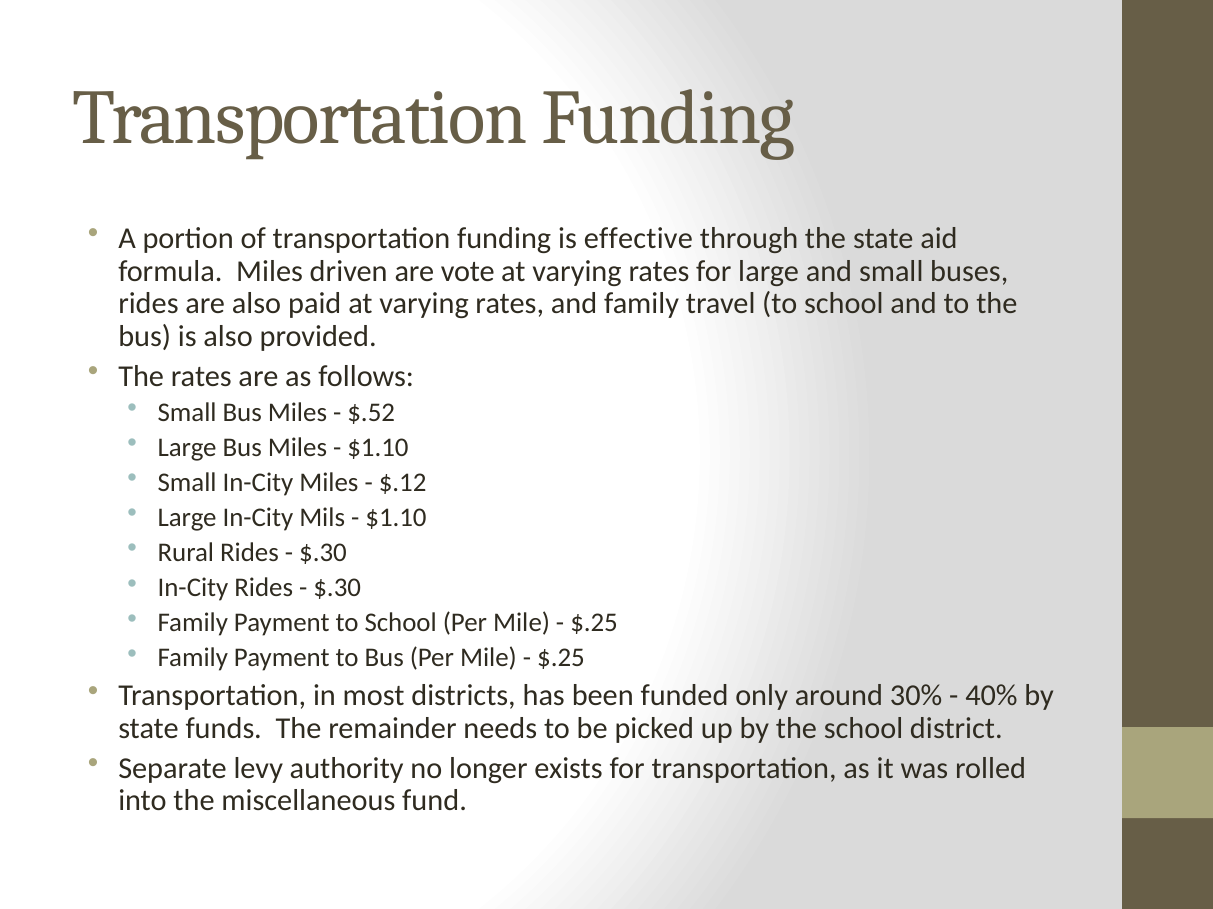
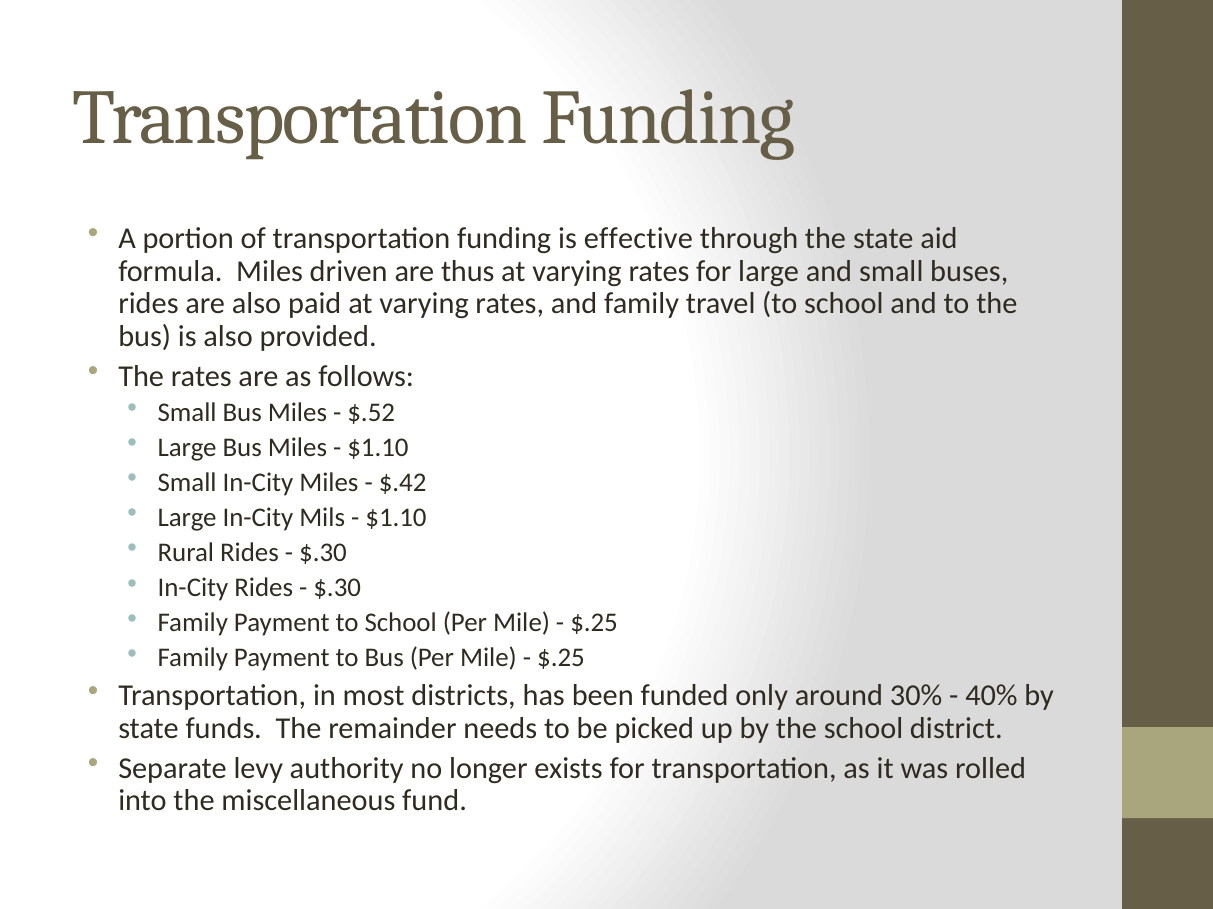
vote: vote -> thus
$.12: $.12 -> $.42
